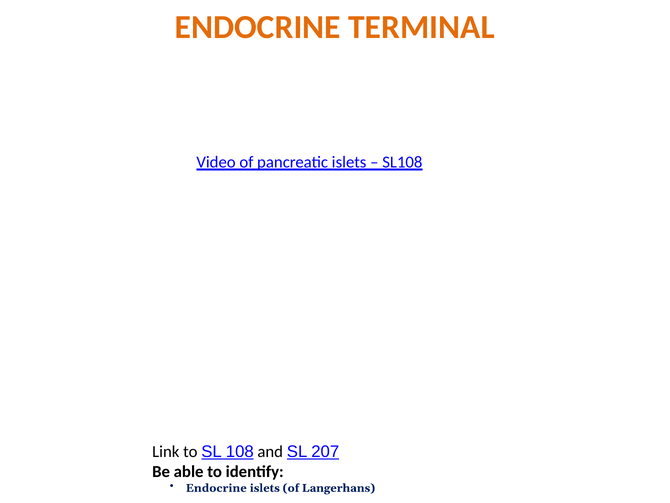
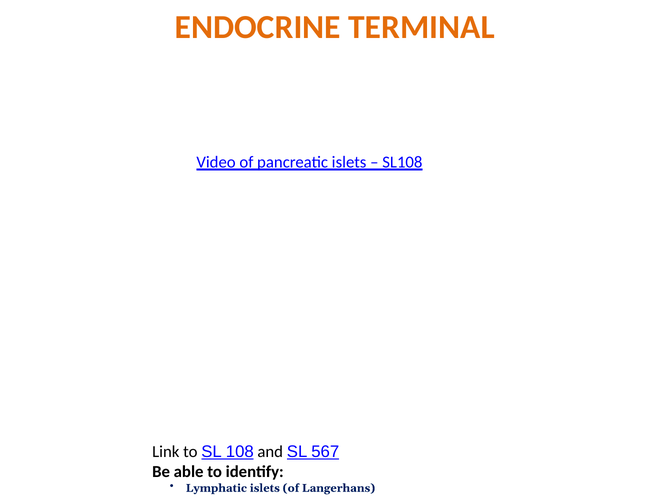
207: 207 -> 567
Endocrine at (216, 488): Endocrine -> Lymphatic
